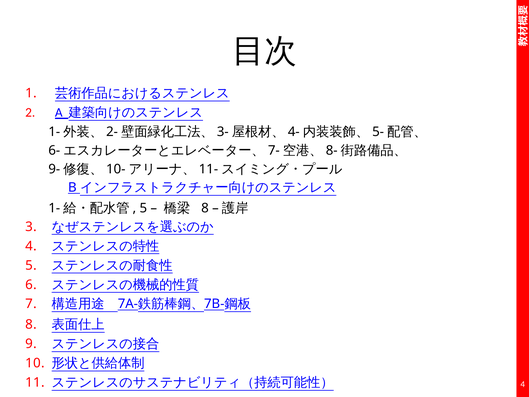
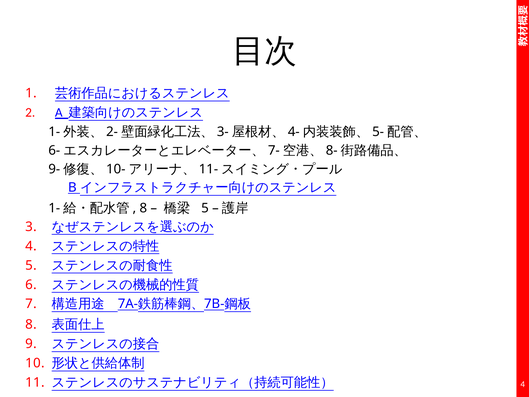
5 at (143, 208): 5 -> 8
8 at (205, 208): 8 -> 5
